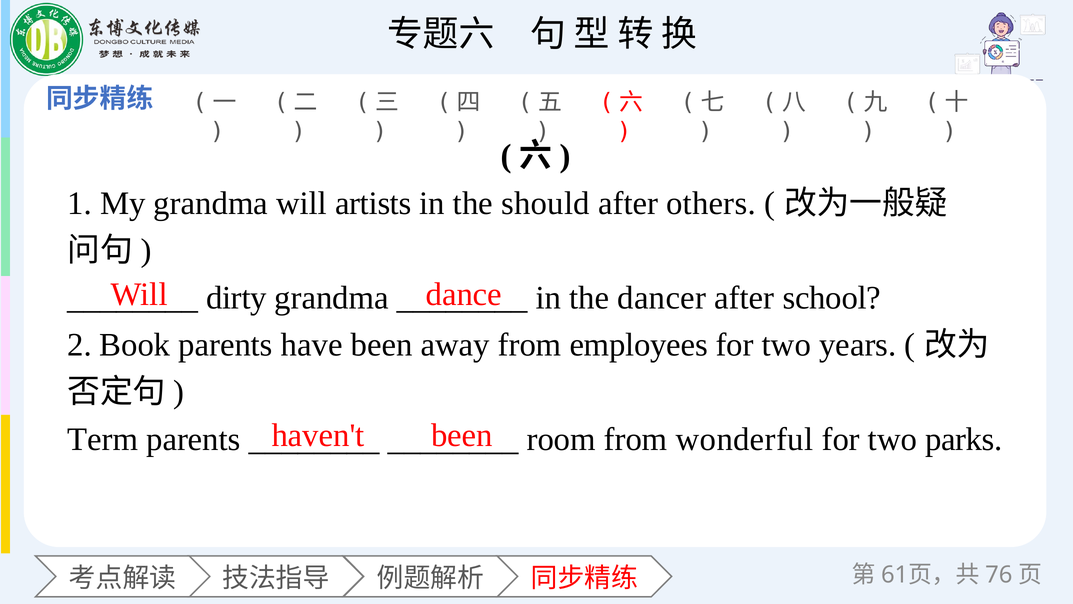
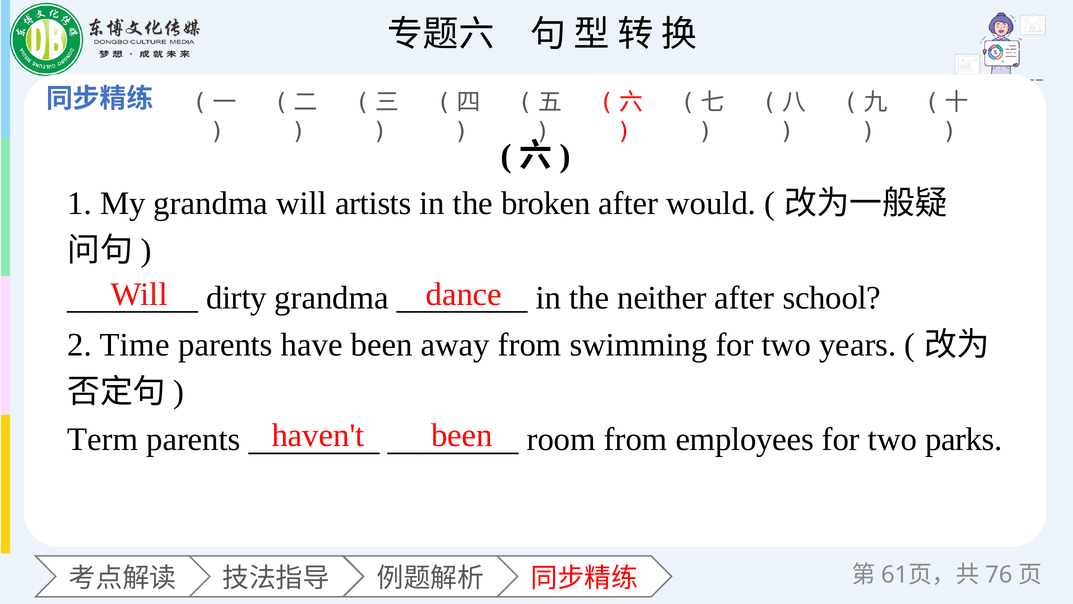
should: should -> broken
others: others -> would
dancer: dancer -> neither
Book: Book -> Time
employees: employees -> swimming
wonderful: wonderful -> employees
